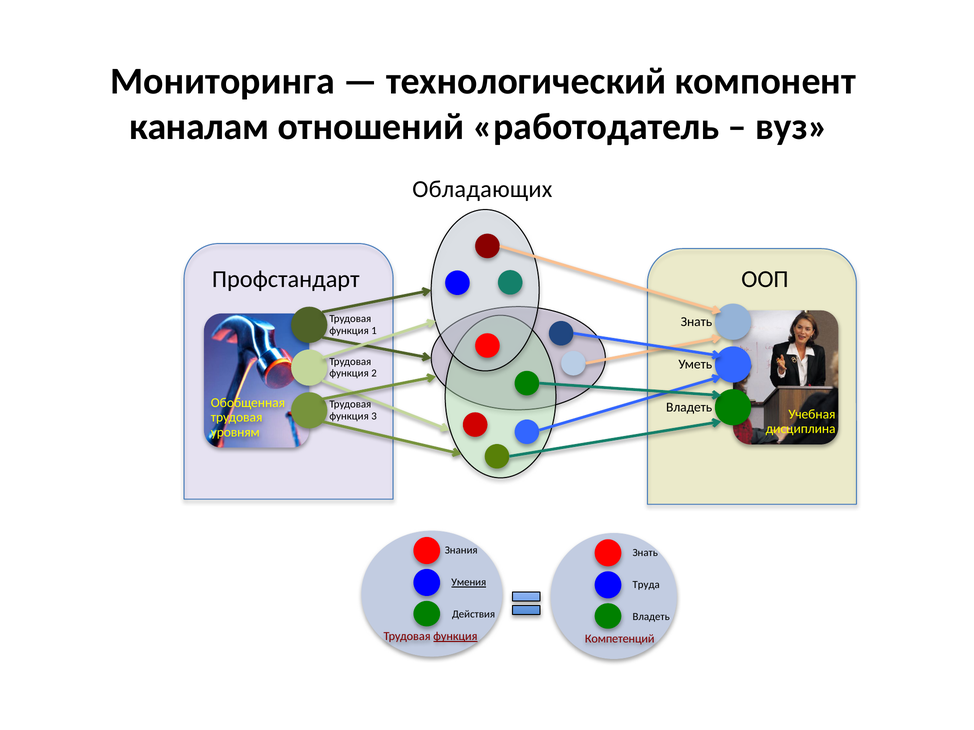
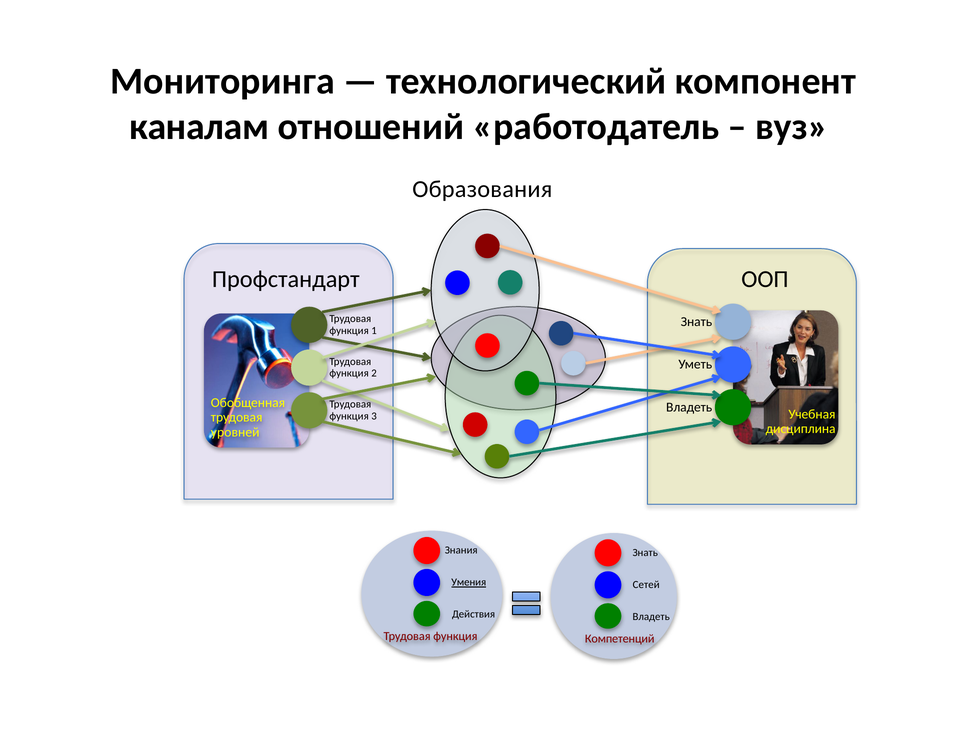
Обладающих: Обладающих -> Образования
уровням: уровням -> уровней
Труда: Труда -> Сетей
функция at (455, 637) underline: present -> none
